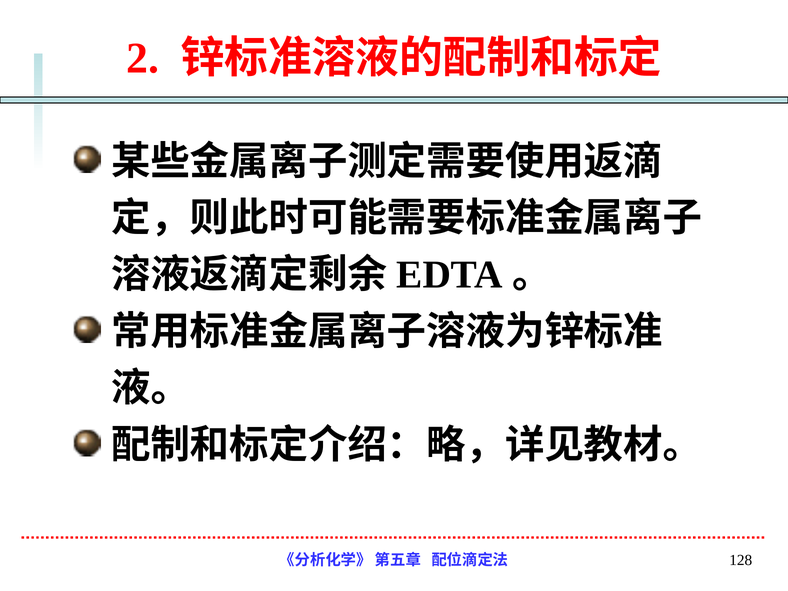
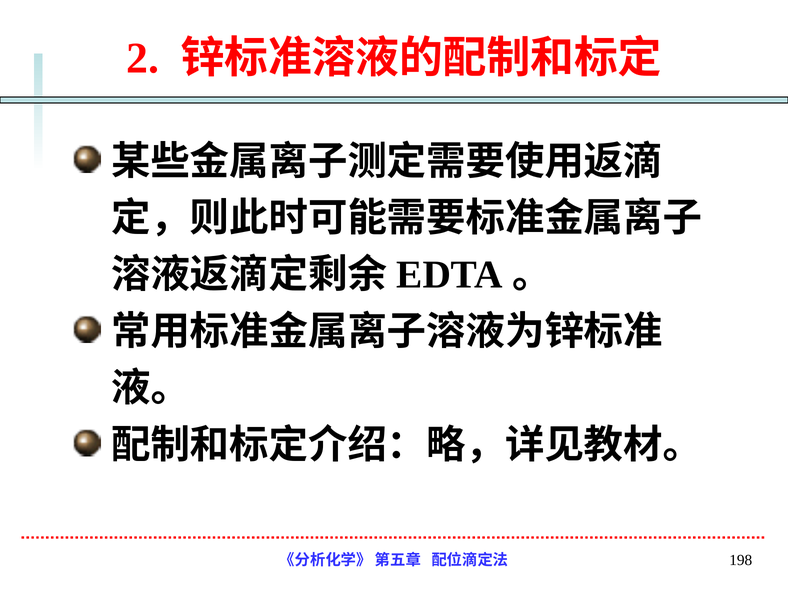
128: 128 -> 198
